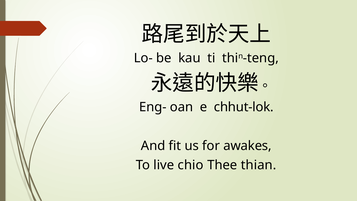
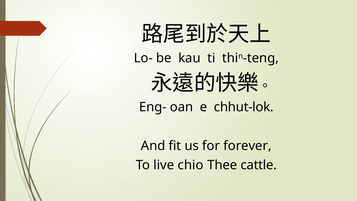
awakes: awakes -> forever
thian: thian -> cattle
